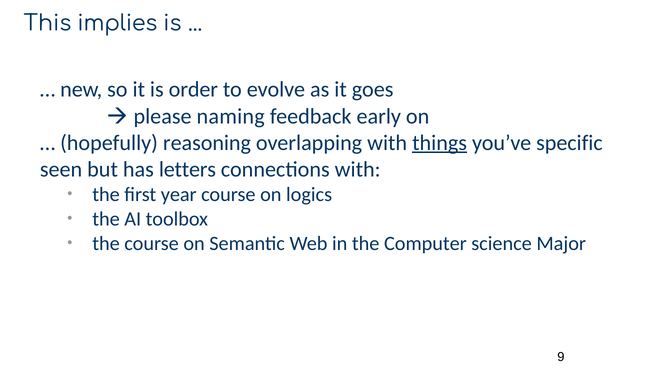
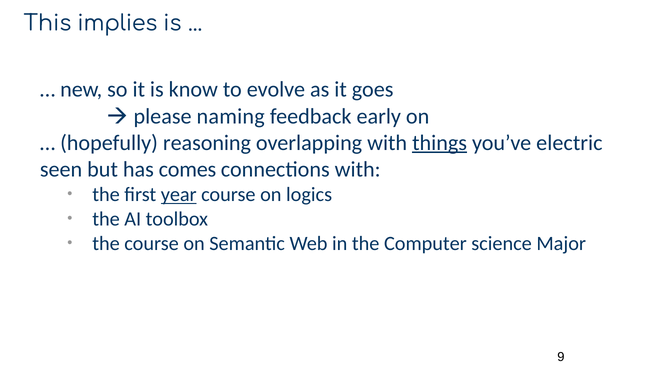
order: order -> know
specific: specific -> electric
letters: letters -> comes
year underline: none -> present
